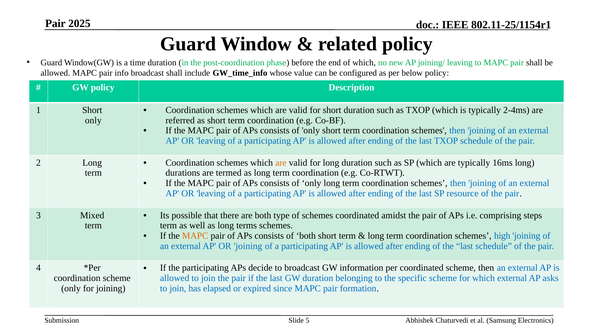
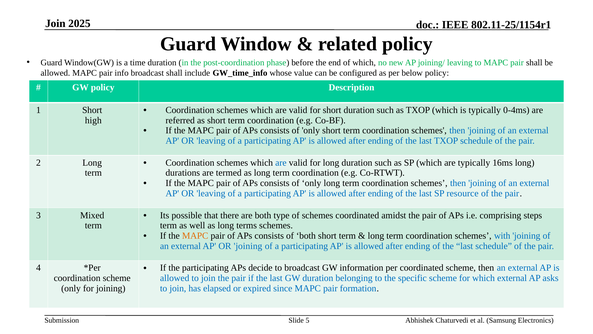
Pair at (55, 24): Pair -> Join
2-4ms: 2-4ms -> 0-4ms
only at (93, 120): only -> high
are at (281, 162) colour: orange -> blue
high: high -> with
